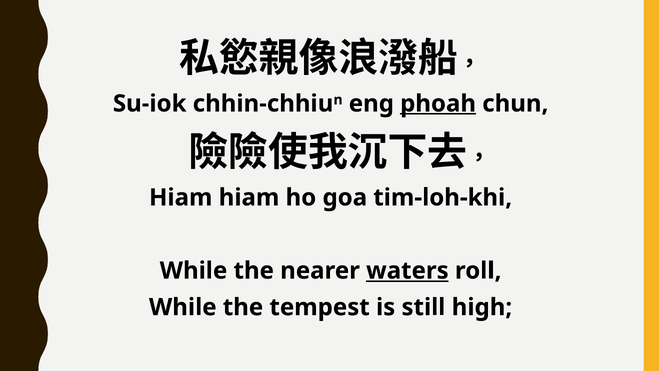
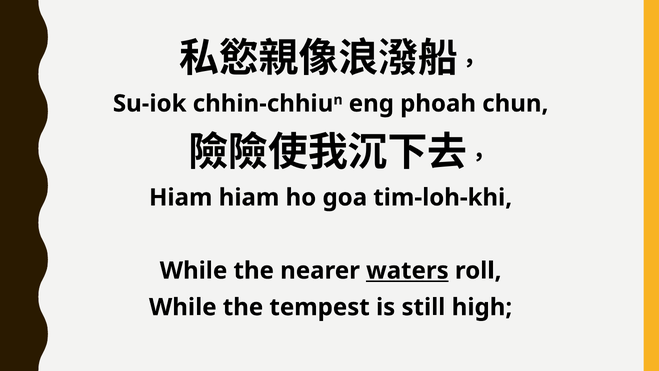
phoah underline: present -> none
